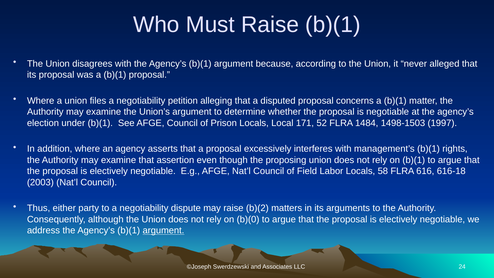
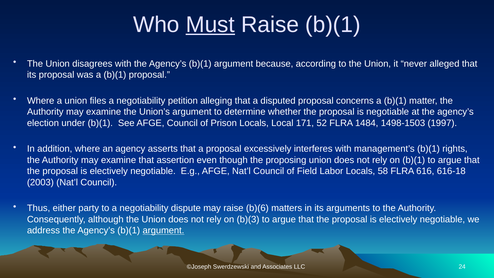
Must underline: none -> present
b)(2: b)(2 -> b)(6
b)(0: b)(0 -> b)(3
